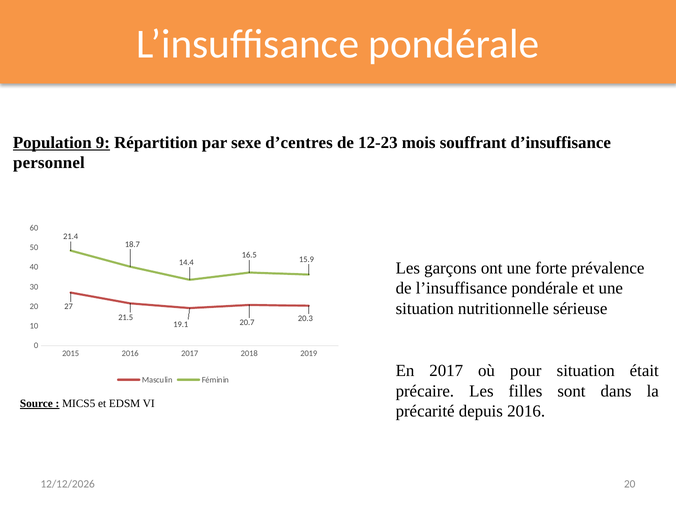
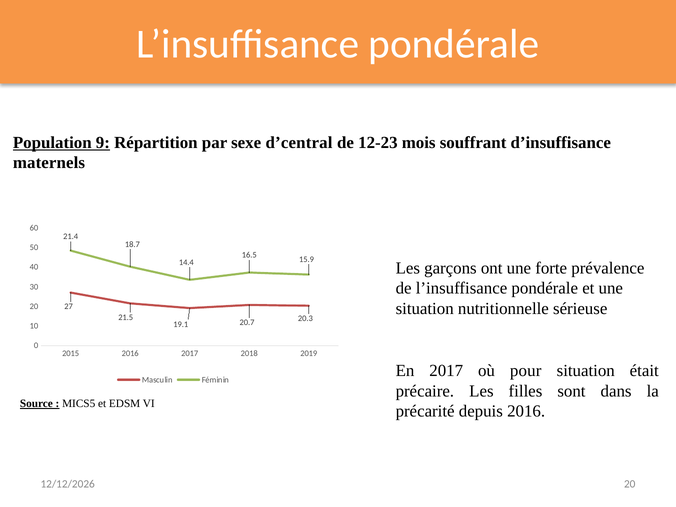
d’centres: d’centres -> d’central
personnel: personnel -> maternels
